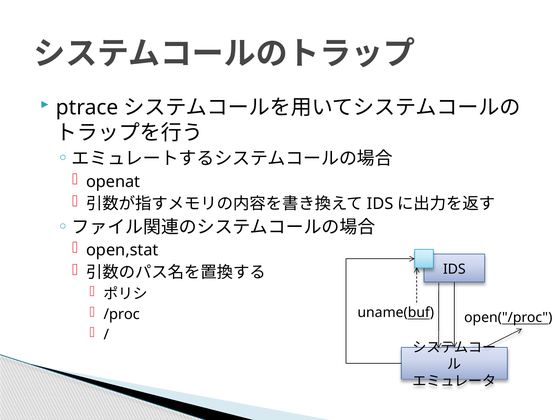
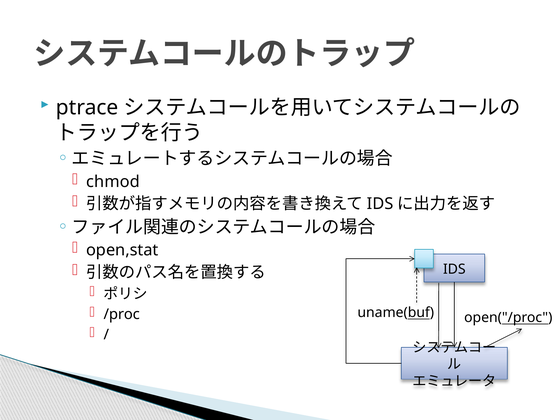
openat: openat -> chmod
